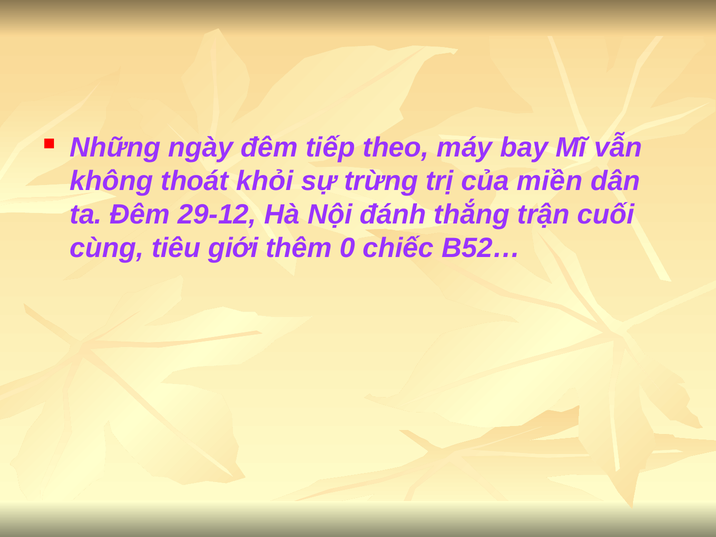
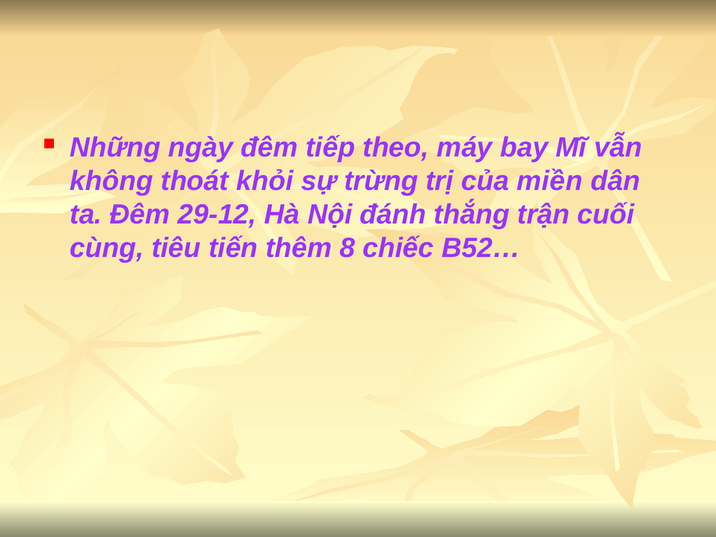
giới: giới -> tiến
0: 0 -> 8
